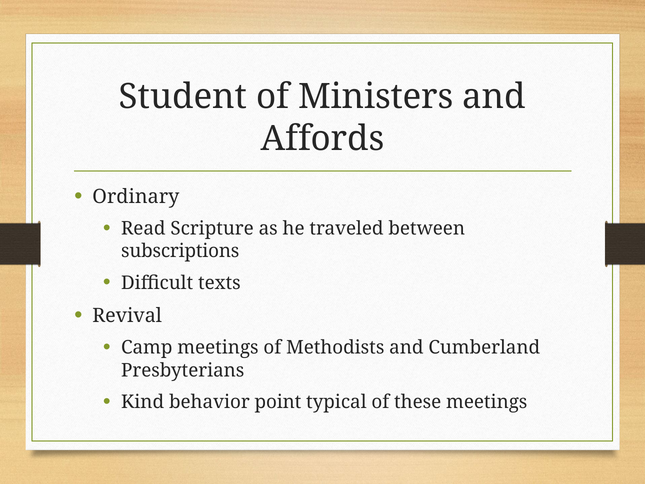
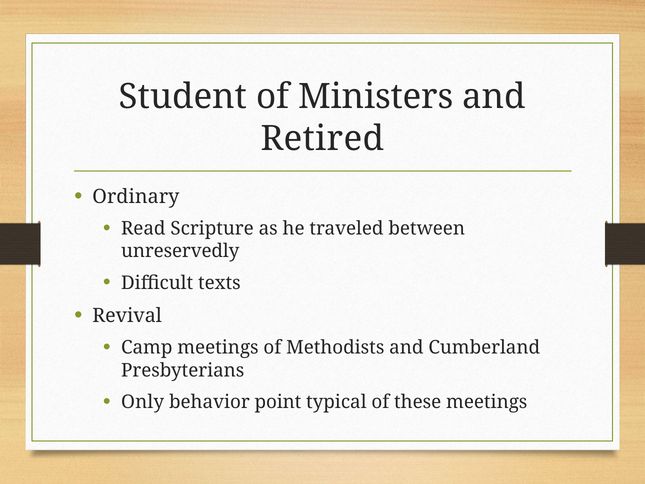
Affords: Affords -> Retired
subscriptions: subscriptions -> unreservedly
Kind: Kind -> Only
